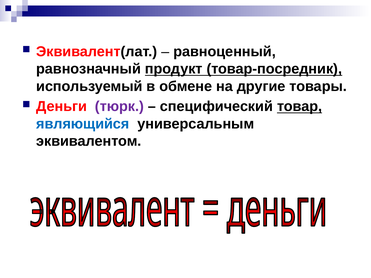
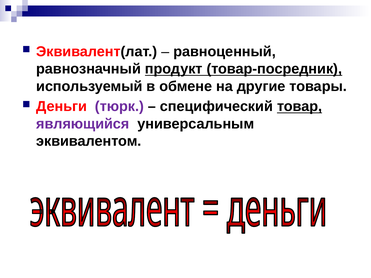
являющийся colour: blue -> purple
